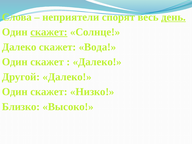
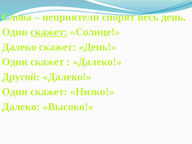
день at (174, 17) underline: present -> none
скажет Вода: Вода -> День
Близко at (21, 107): Близко -> Далеко
